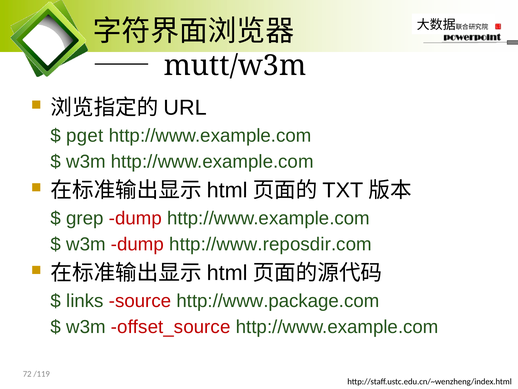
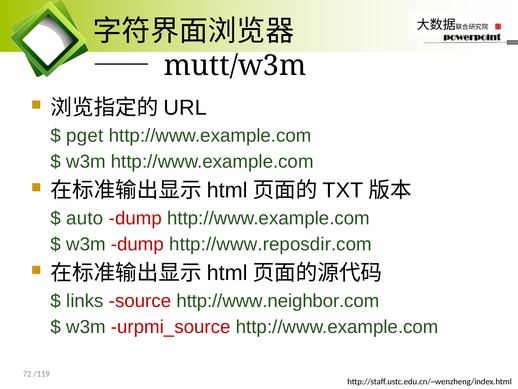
grep: grep -> auto
http://www.package.com: http://www.package.com -> http://www.neighbor.com
offset_source: offset_source -> urpmi_source
